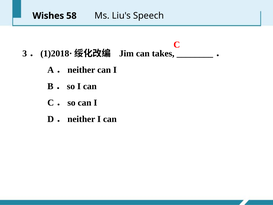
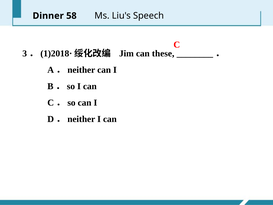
Wishes: Wishes -> Dinner
takes: takes -> these
